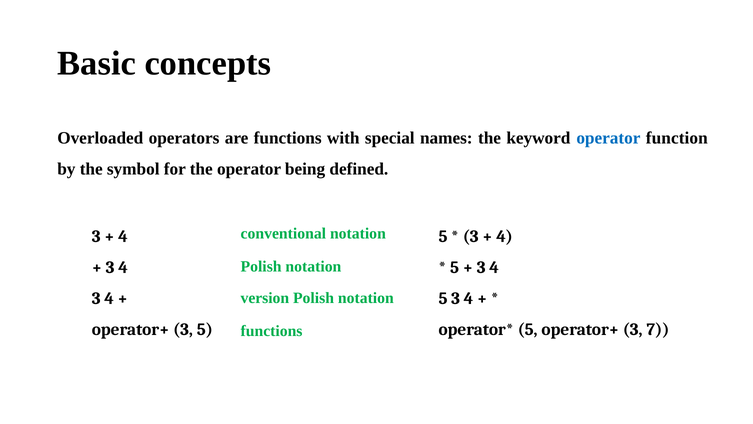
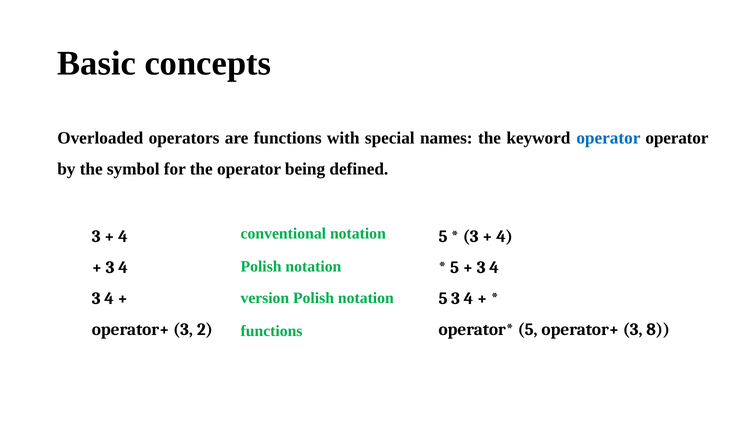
operator function: function -> operator
3 5: 5 -> 2
7: 7 -> 8
